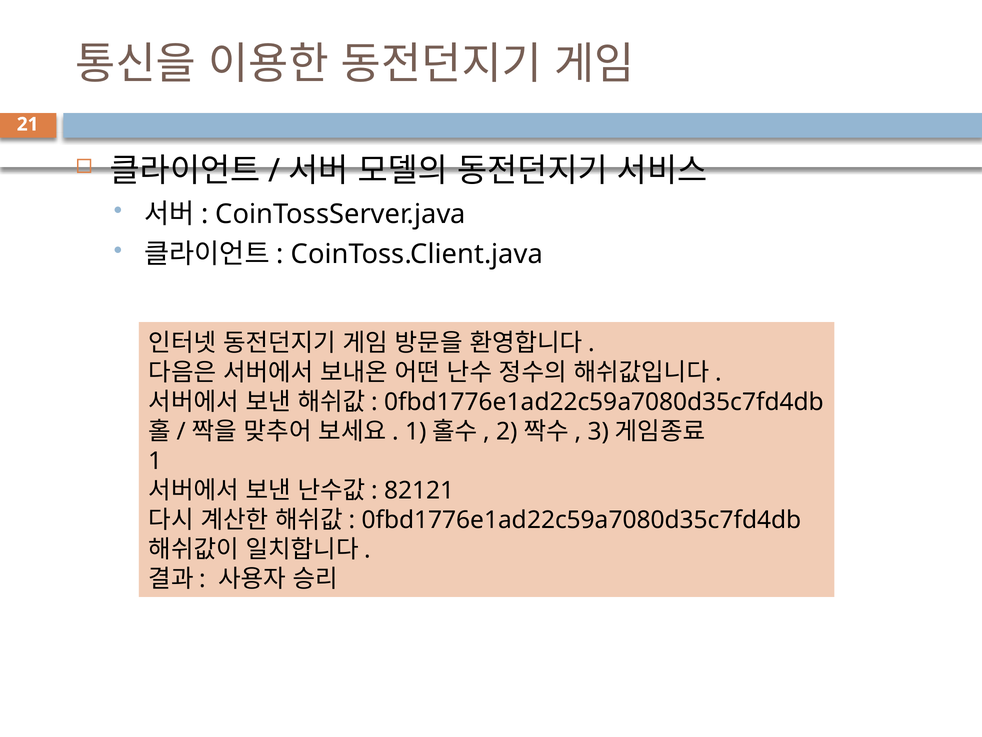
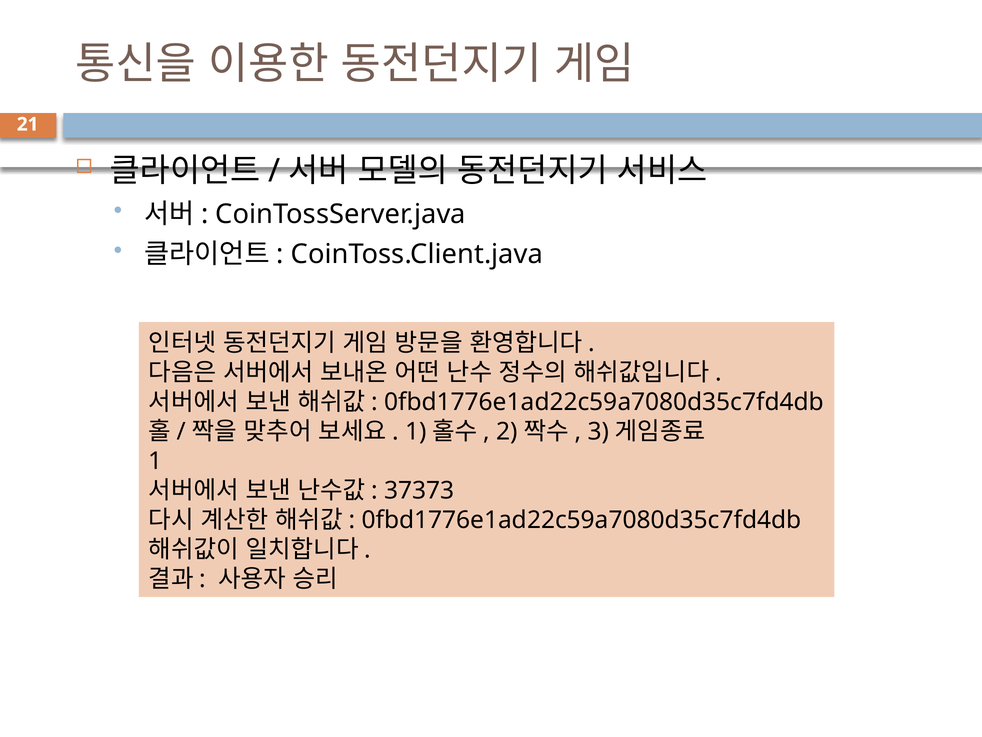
82121: 82121 -> 37373
